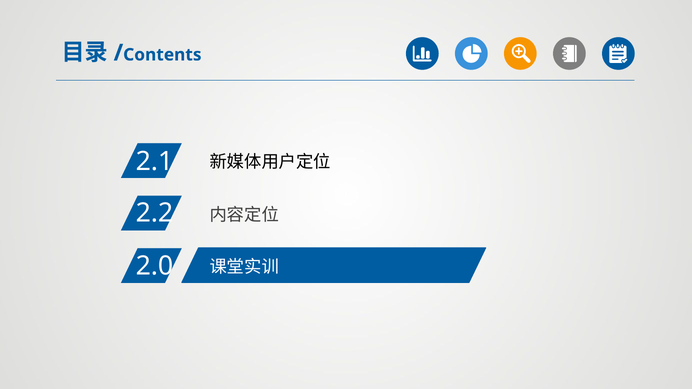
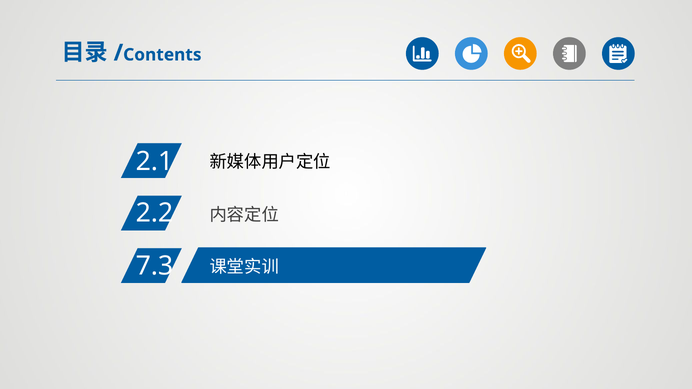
2.0: 2.0 -> 7.3
